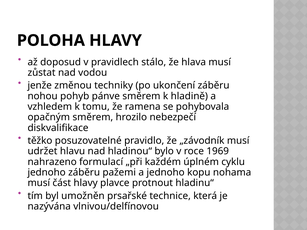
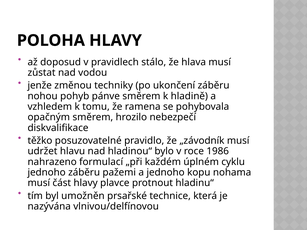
1969: 1969 -> 1986
